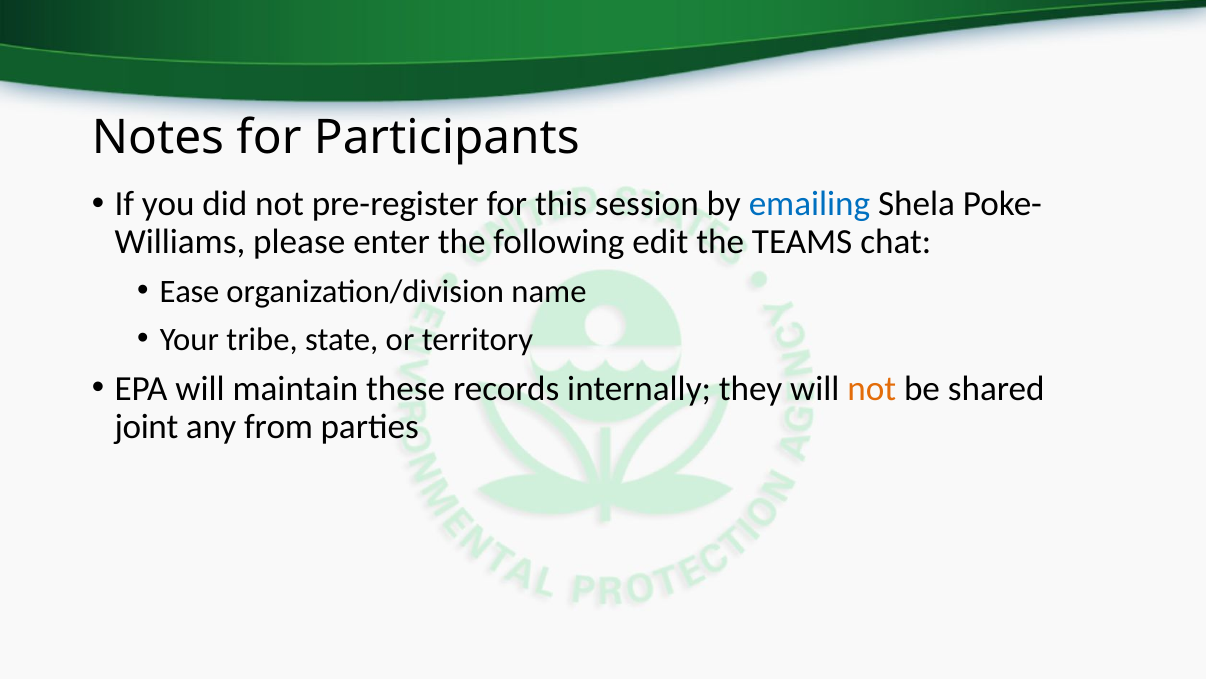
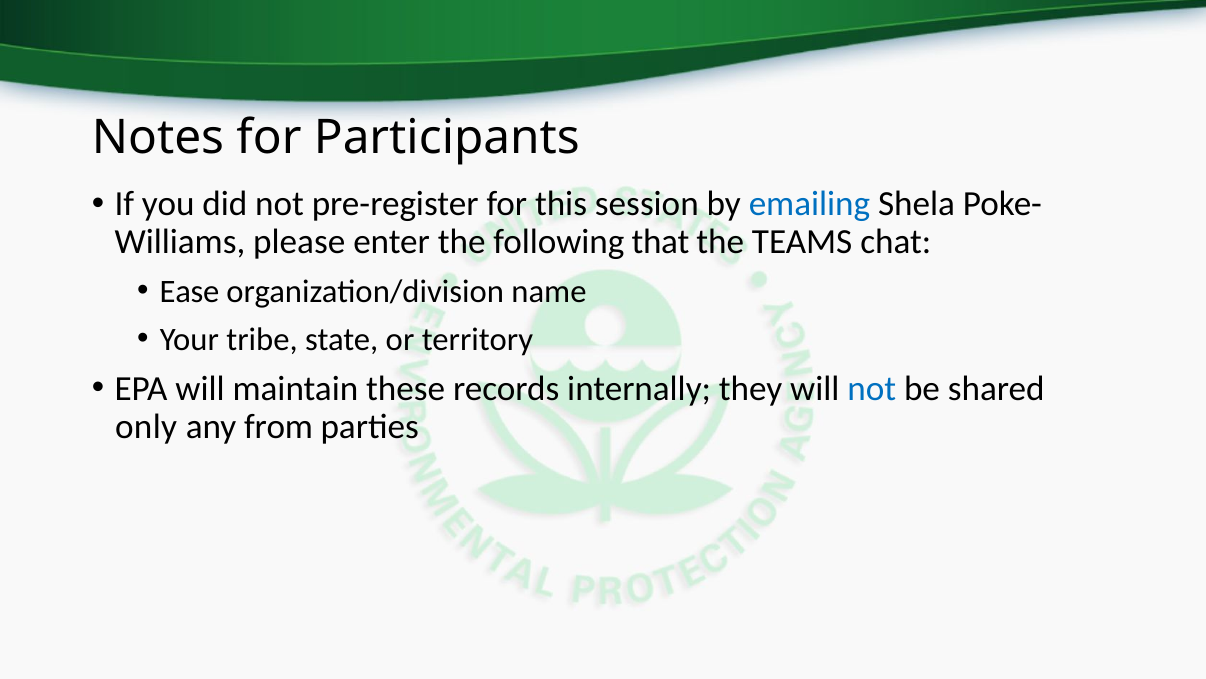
edit: edit -> that
not at (872, 388) colour: orange -> blue
joint: joint -> only
